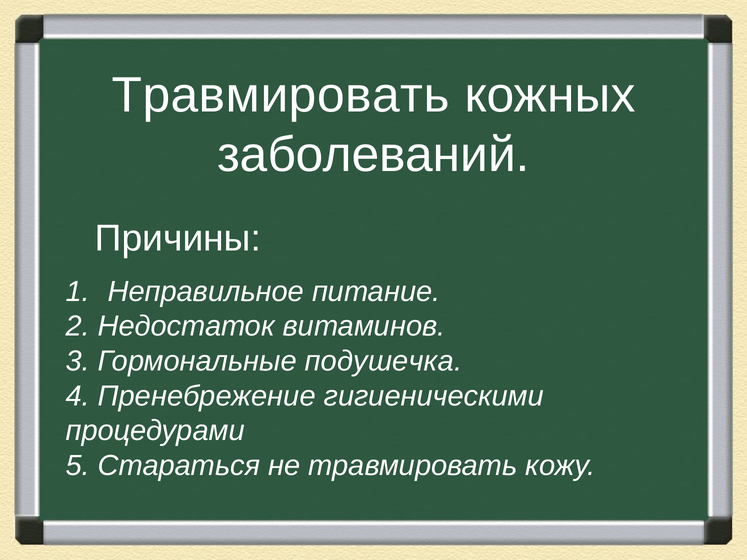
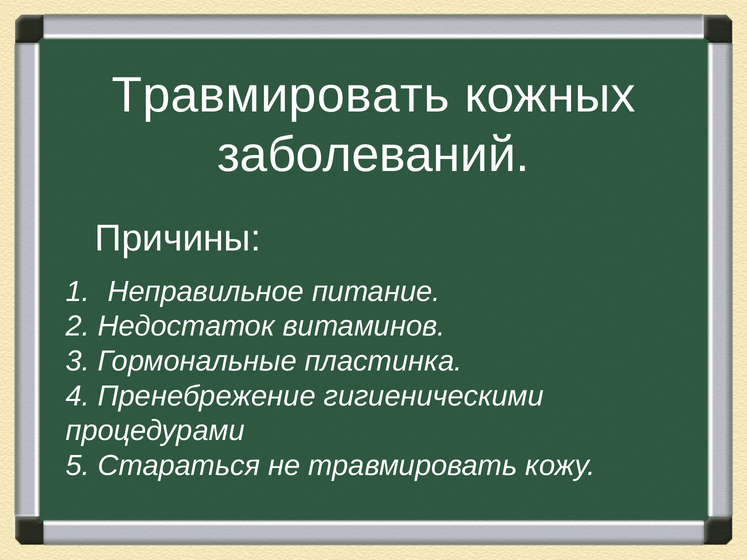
подушечка: подушечка -> пластинка
